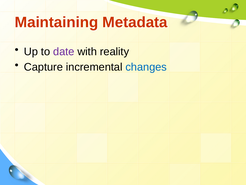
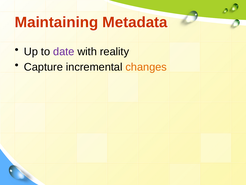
changes colour: blue -> orange
